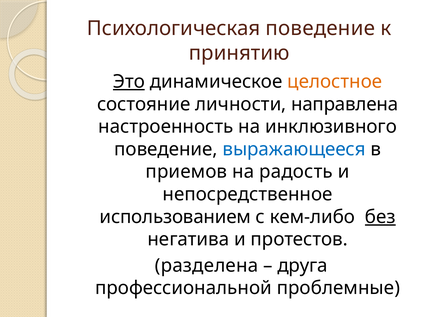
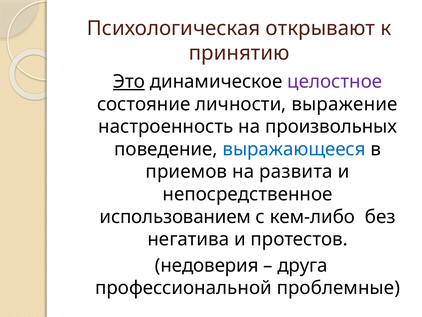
Психологическая поведение: поведение -> открывают
целостное colour: orange -> purple
направлена: направлена -> выражение
инклюзивного: инклюзивного -> произвольных
радость: радость -> развита
без underline: present -> none
разделена: разделена -> недоверия
